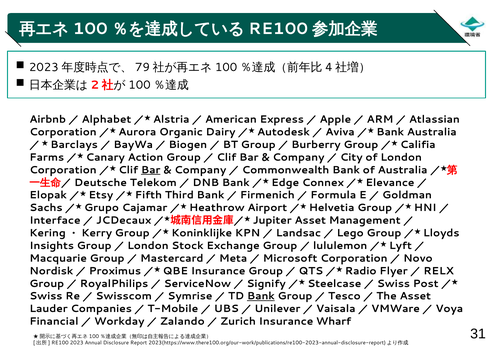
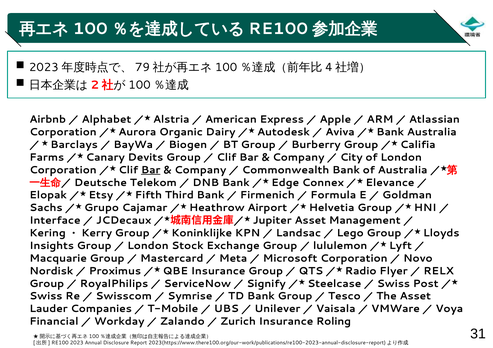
Action: Action -> Devits
Bank at (261, 297) underline: present -> none
Wharf: Wharf -> Roling
